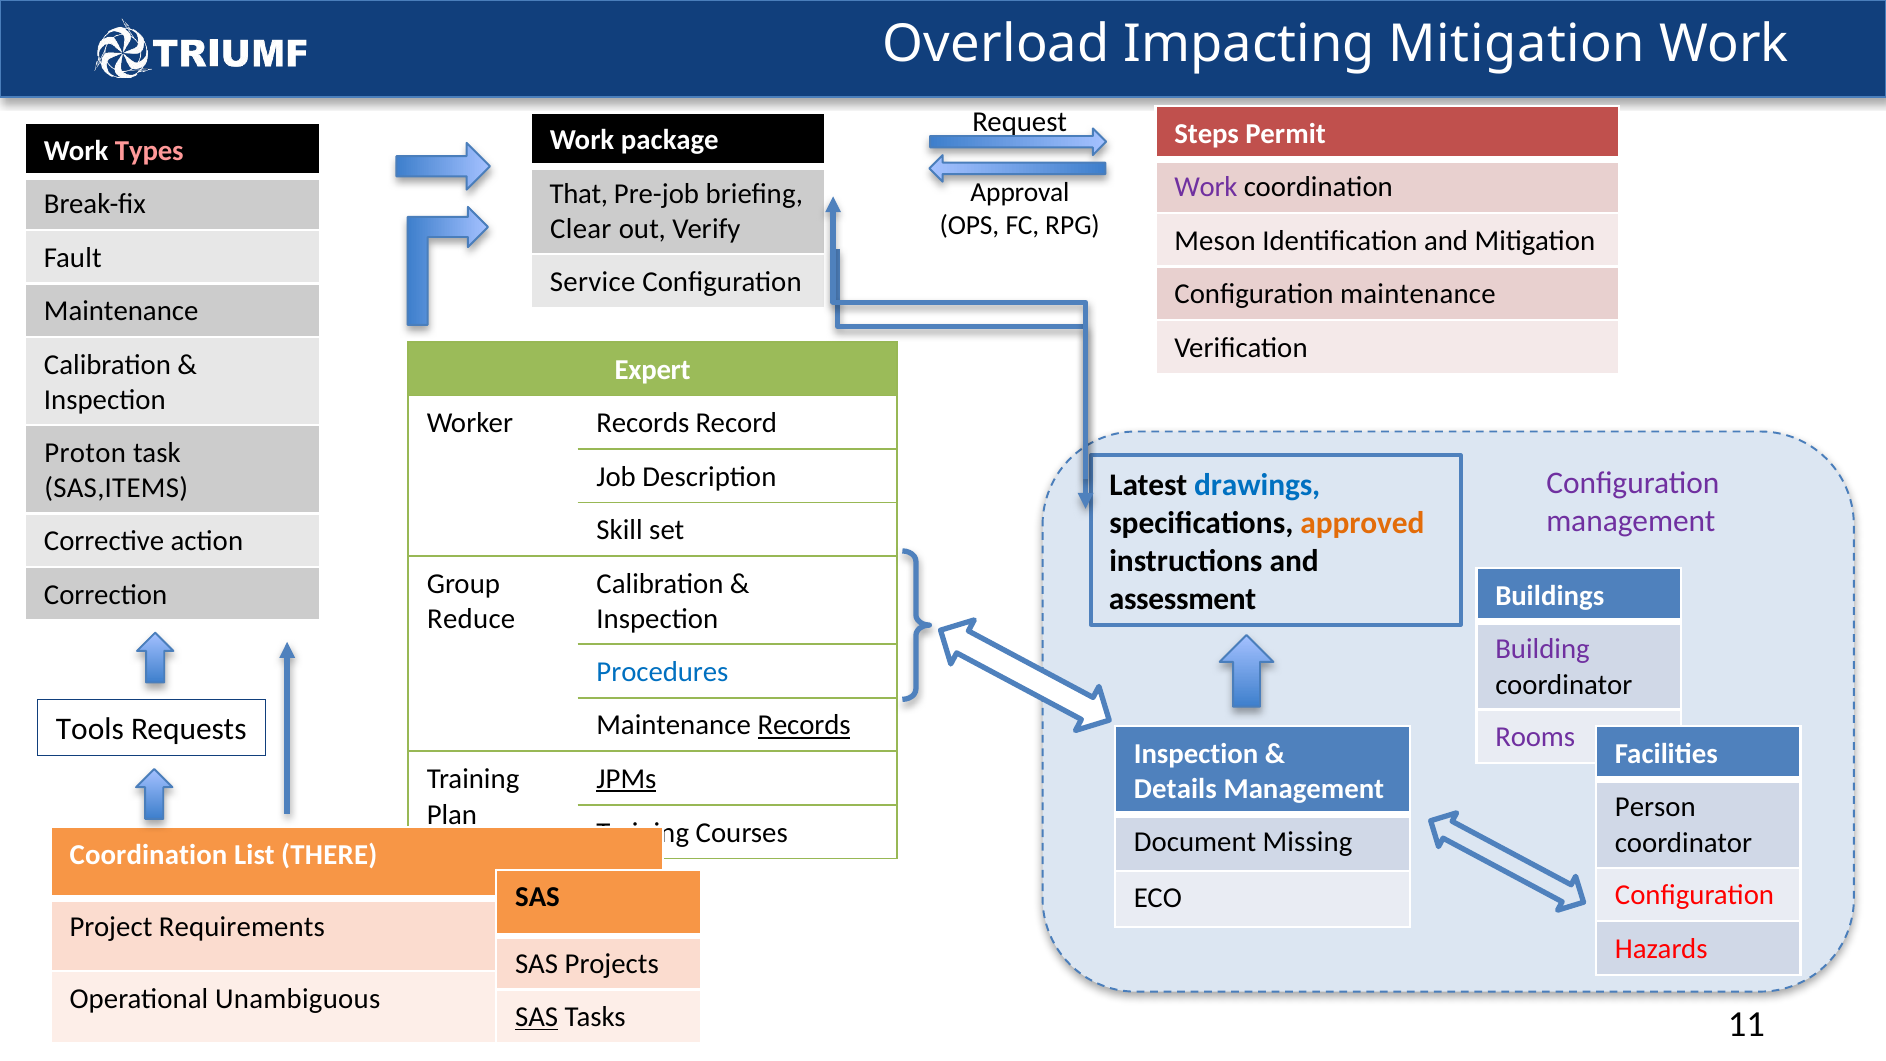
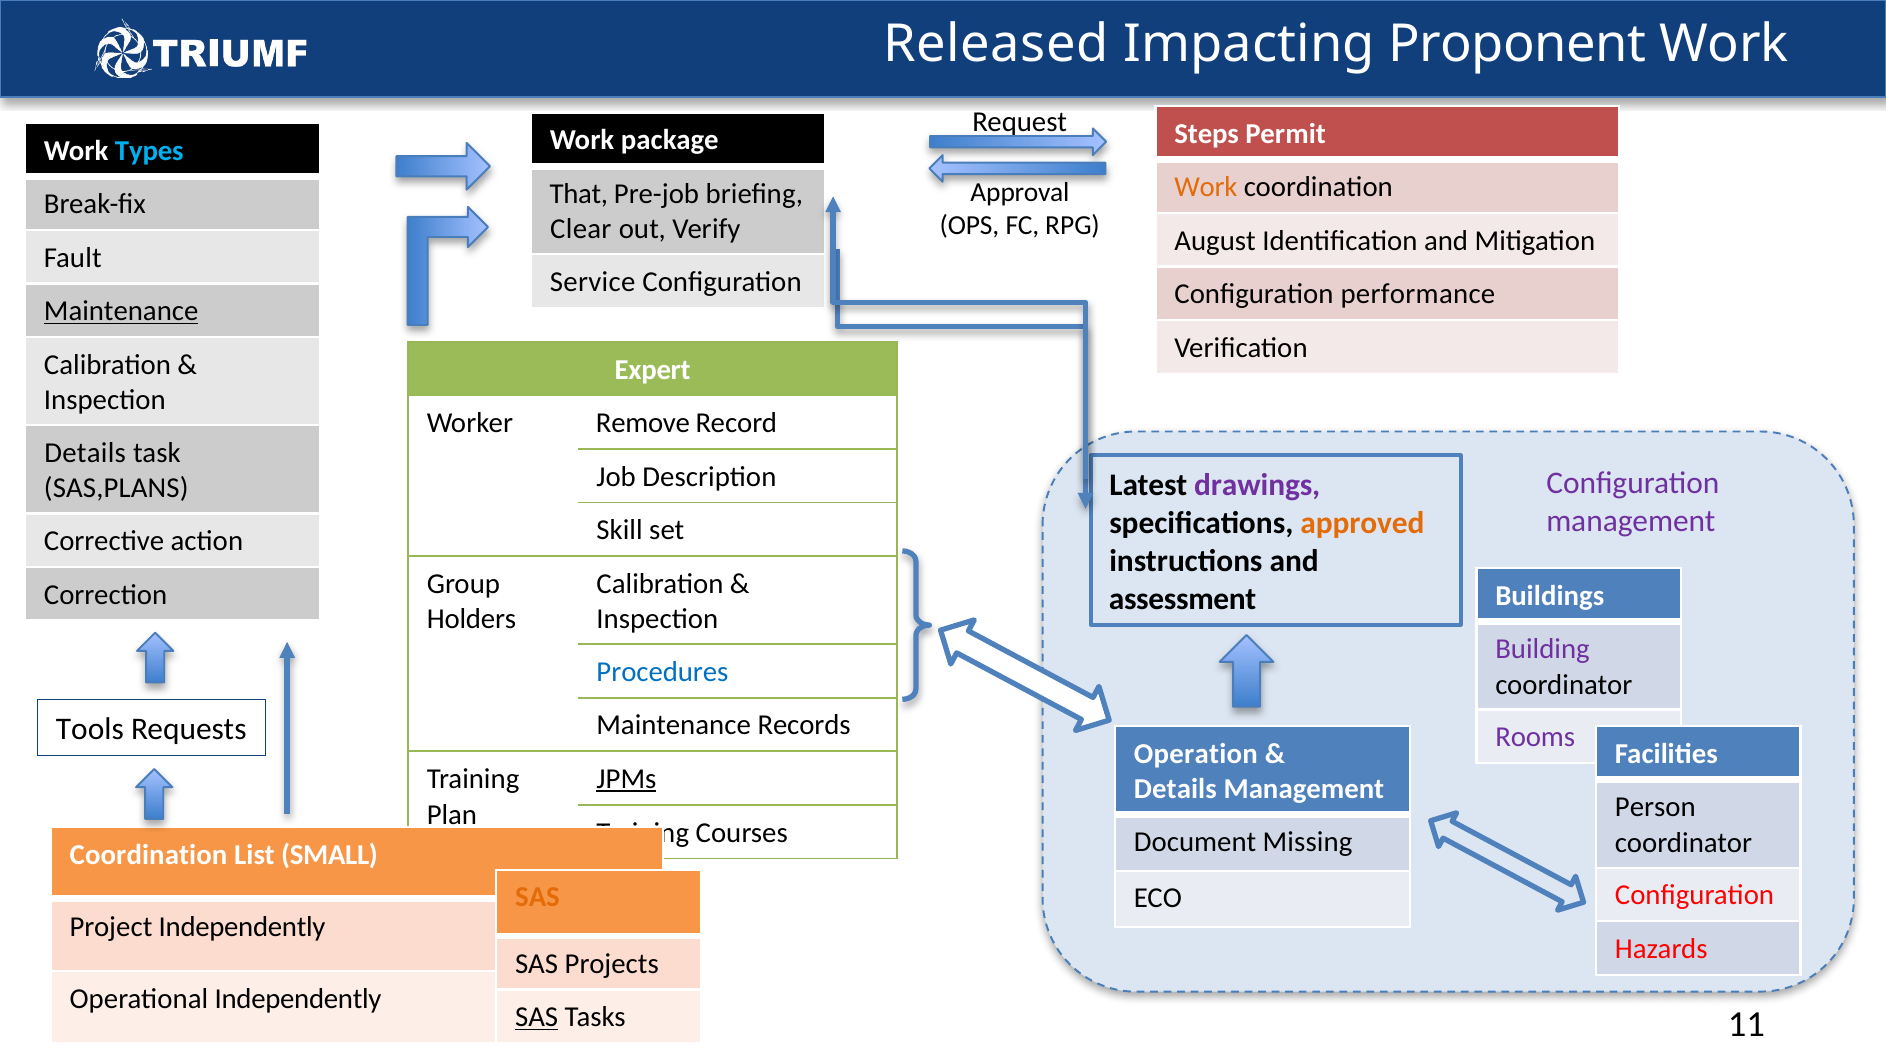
Overload: Overload -> Released
Impacting Mitigation: Mitigation -> Proponent
Types colour: pink -> light blue
Work at (1206, 187) colour: purple -> orange
Meson: Meson -> August
Configuration maintenance: maintenance -> performance
Maintenance at (121, 311) underline: none -> present
Worker Records: Records -> Remove
Proton at (85, 453): Proton -> Details
drawings colour: blue -> purple
SAS,ITEMS: SAS,ITEMS -> SAS,PLANS
Reduce: Reduce -> Holders
Records at (804, 725) underline: present -> none
Inspection at (1196, 754): Inspection -> Operation
THERE: THERE -> SMALL
SAS at (537, 897) colour: black -> orange
Project Requirements: Requirements -> Independently
Operational Unambiguous: Unambiguous -> Independently
